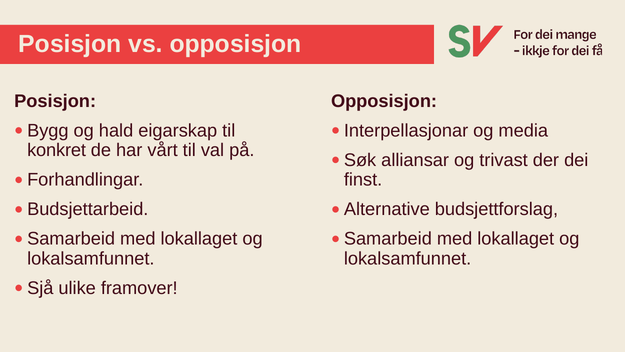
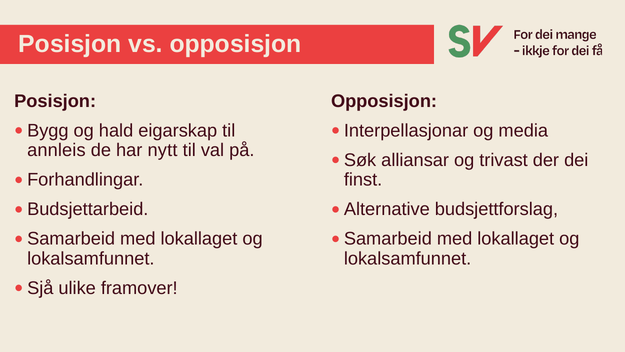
konkret: konkret -> annleis
vårt: vårt -> nytt
